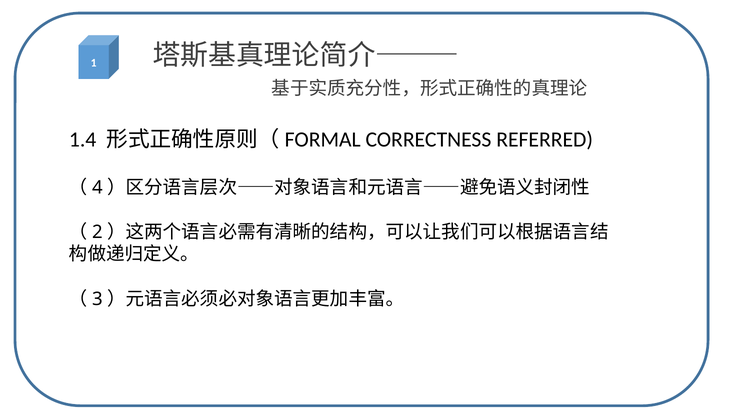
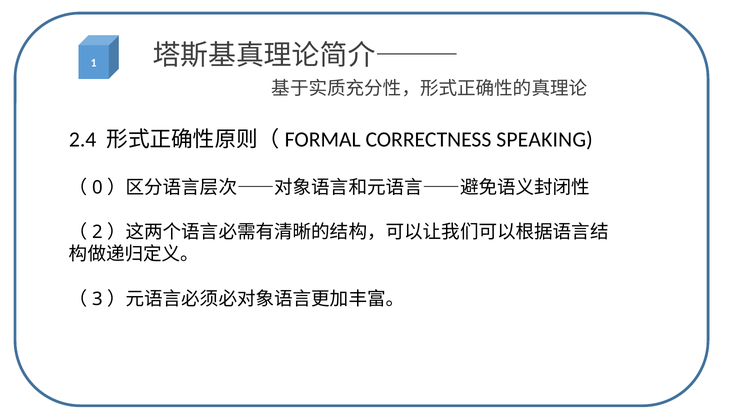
1.4: 1.4 -> 2.4
REFERRED: REFERRED -> SPEAKING
4: 4 -> 0
